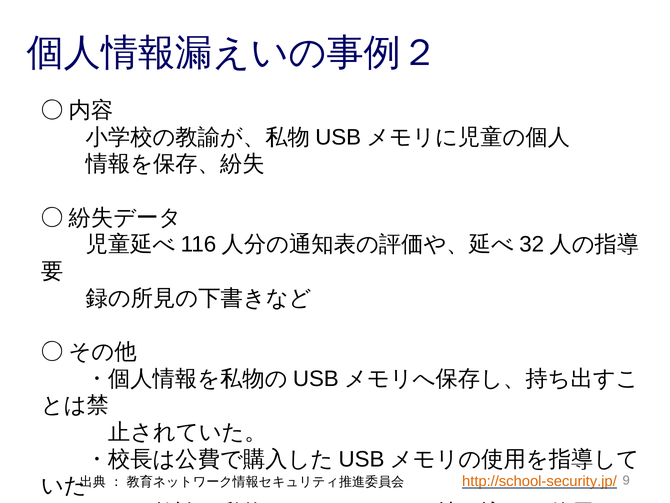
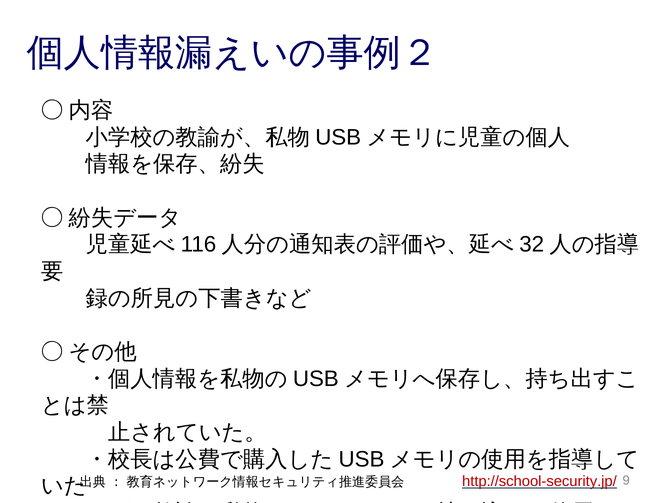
http://school-security.jp/ colour: orange -> red
